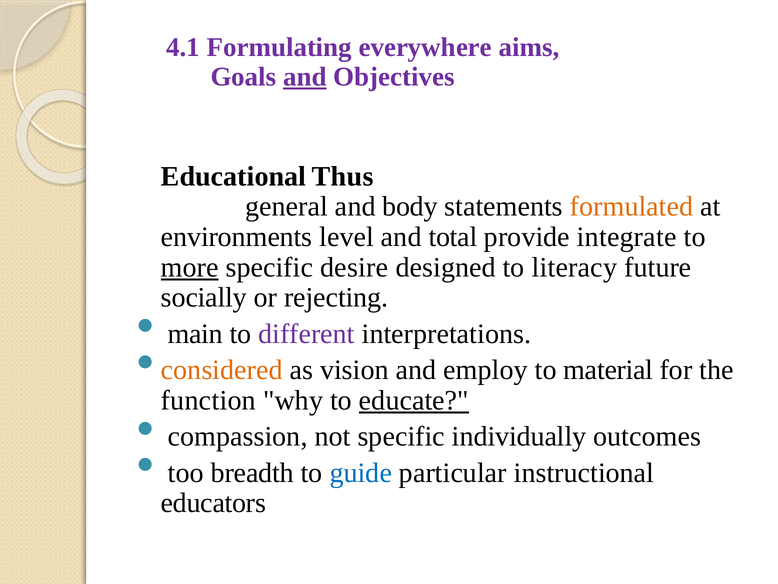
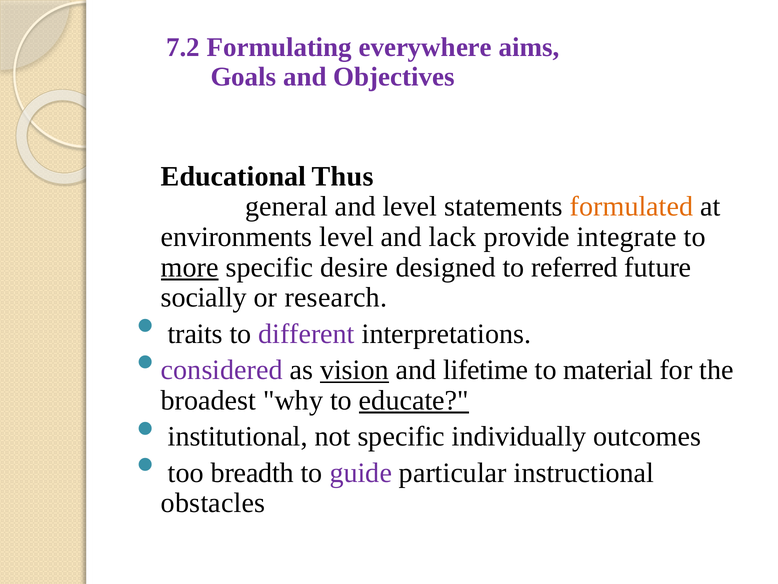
4.1: 4.1 -> 7.2
and at (305, 77) underline: present -> none
and body: body -> level
total: total -> lack
literacy: literacy -> referred
rejecting: rejecting -> research
main: main -> traits
considered colour: orange -> purple
vision underline: none -> present
employ: employ -> lifetime
function: function -> broadest
compassion: compassion -> institutional
guide colour: blue -> purple
educators: educators -> obstacles
